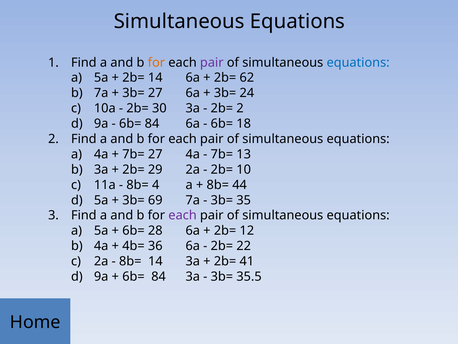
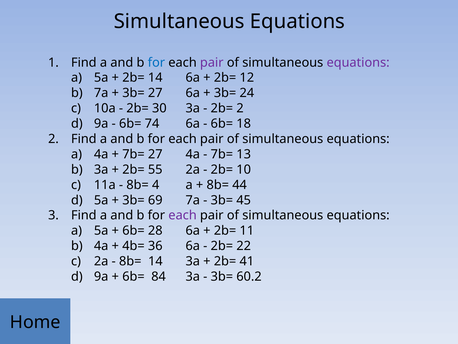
for at (156, 62) colour: orange -> blue
equations at (358, 62) colour: blue -> purple
62: 62 -> 12
84 at (152, 123): 84 -> 74
29: 29 -> 55
35: 35 -> 45
12: 12 -> 11
35.5: 35.5 -> 60.2
